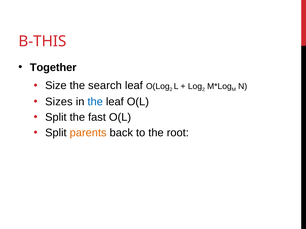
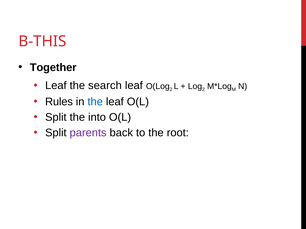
Size at (56, 86): Size -> Leaf
Sizes: Sizes -> Rules
fast: fast -> into
parents colour: orange -> purple
